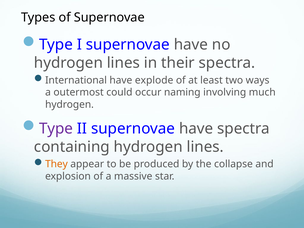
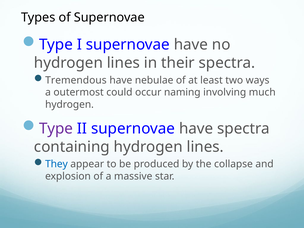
International: International -> Tremendous
explode: explode -> nebulae
They colour: orange -> blue
